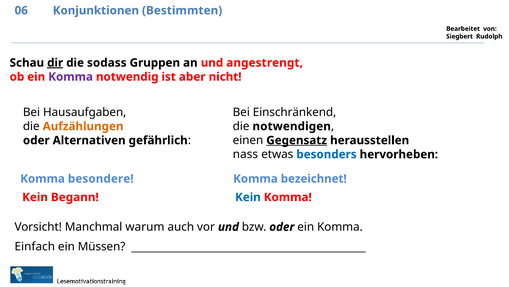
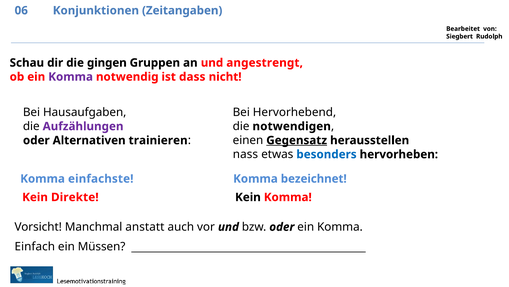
Bestimmten: Bestimmten -> Zeitangaben
dir underline: present -> none
sodass: sodass -> gingen
aber: aber -> dass
Einschränkend: Einschränkend -> Hervorhebend
Aufzählungen colour: orange -> purple
gefährlich: gefährlich -> trainieren
besondere: besondere -> einfachste
Begann: Begann -> Direkte
Kein at (248, 197) colour: blue -> black
warum: warum -> anstatt
